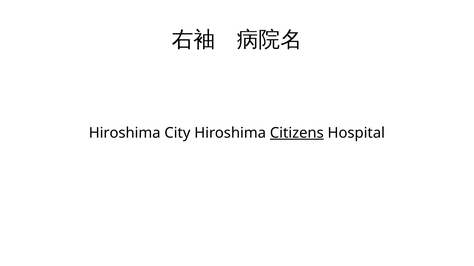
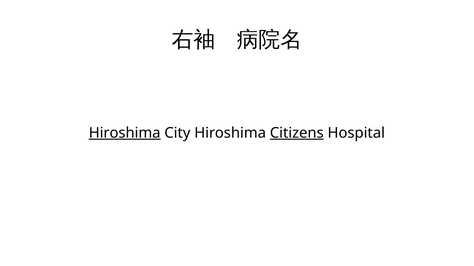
Hiroshima at (125, 133) underline: none -> present
